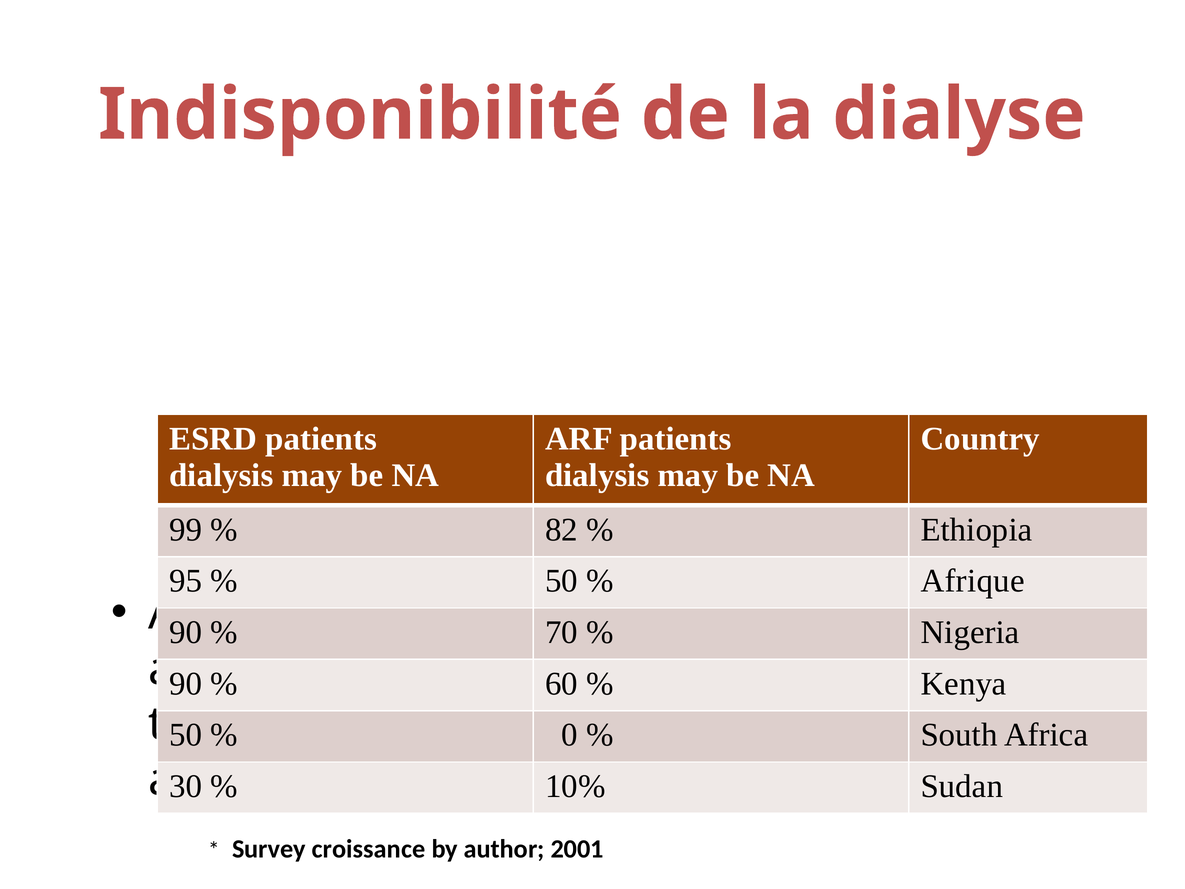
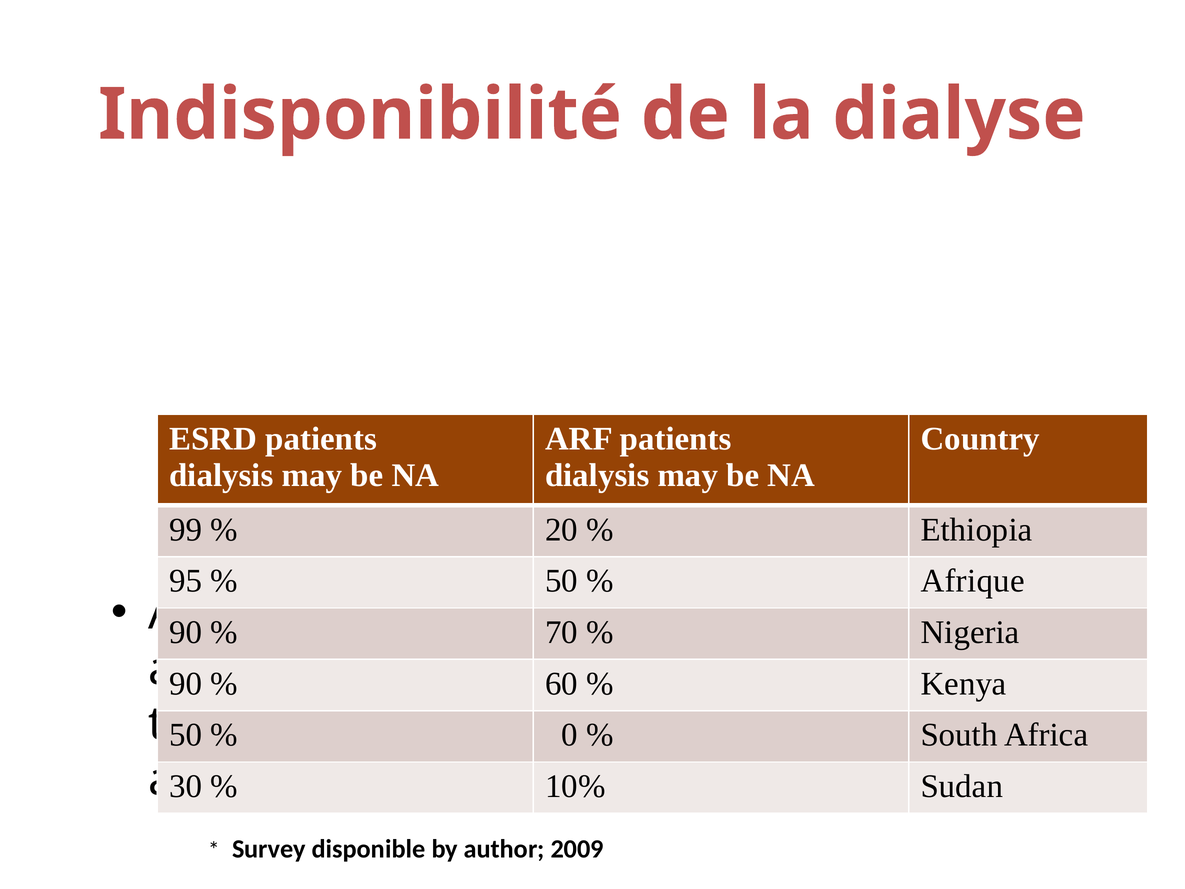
82: 82 -> 20
croissance: croissance -> disponible
2001: 2001 -> 2009
